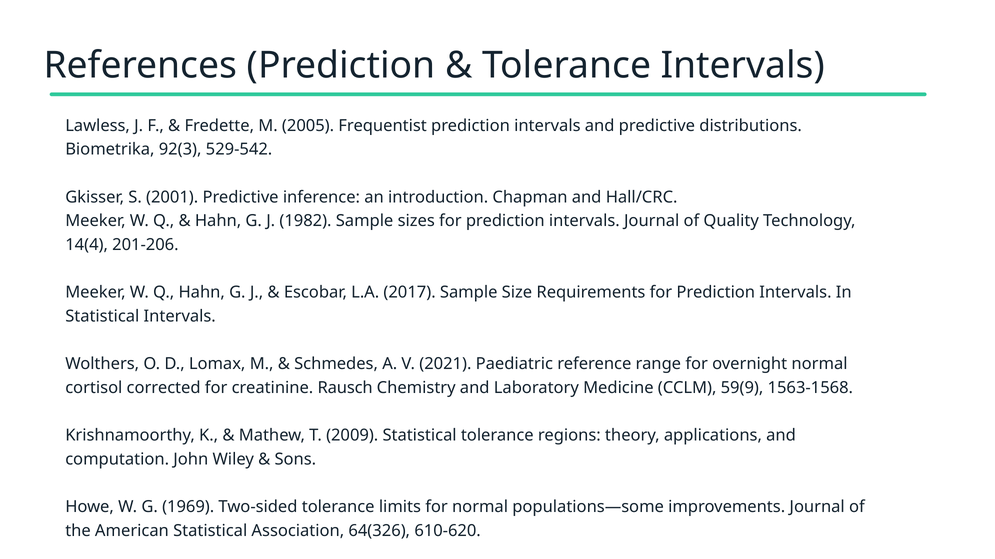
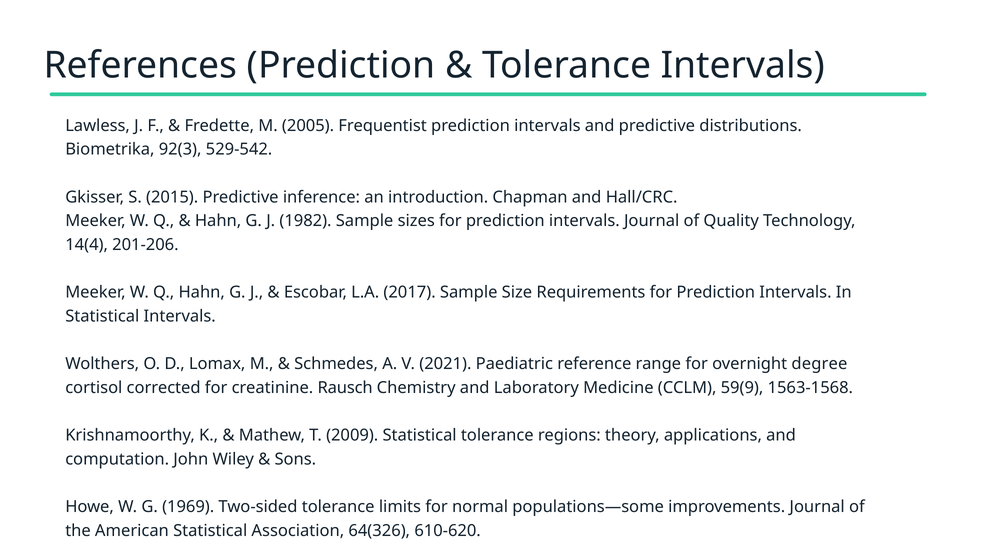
2001: 2001 -> 2015
overnight normal: normal -> degree
